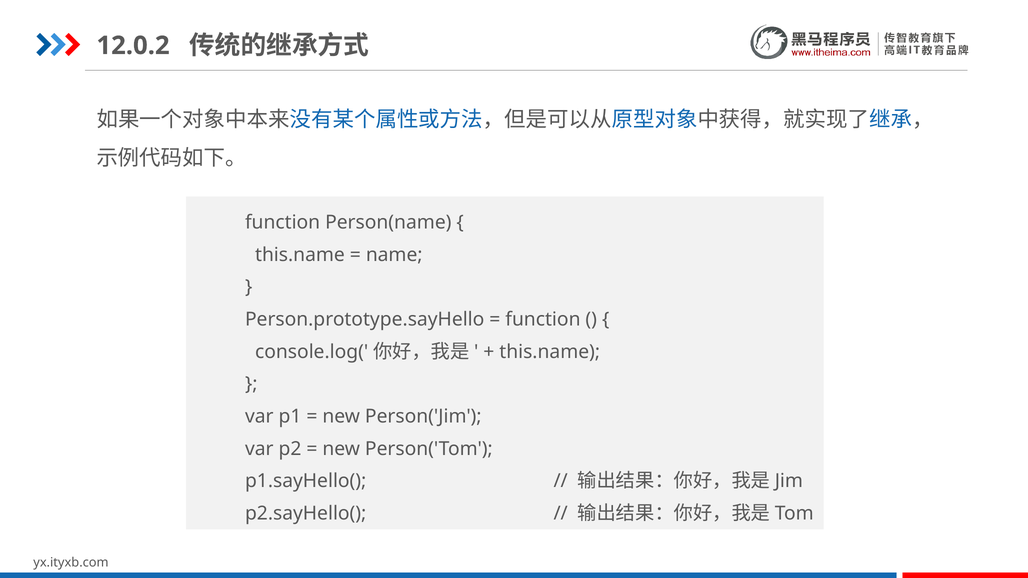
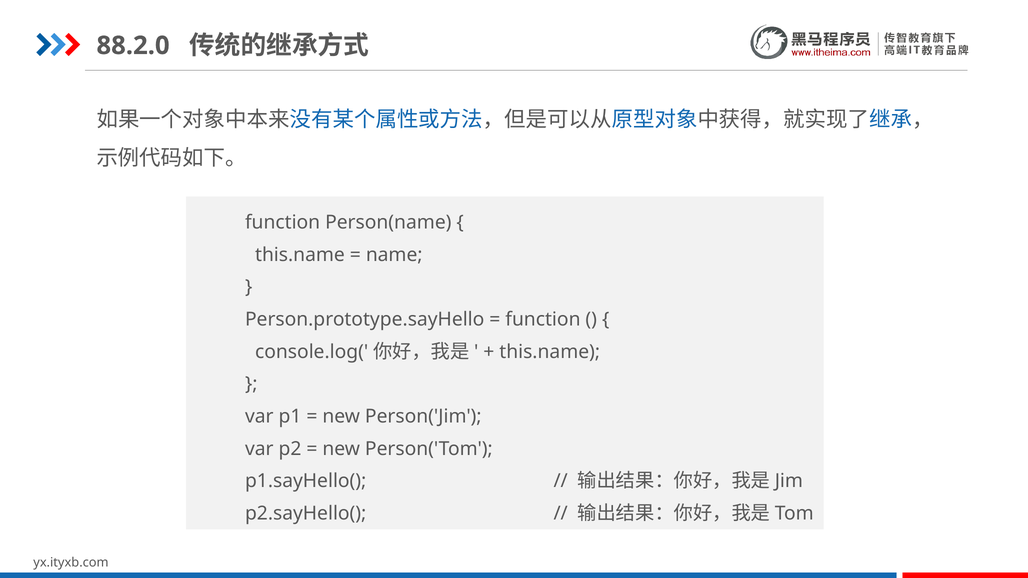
12.0.2: 12.0.2 -> 88.2.0
